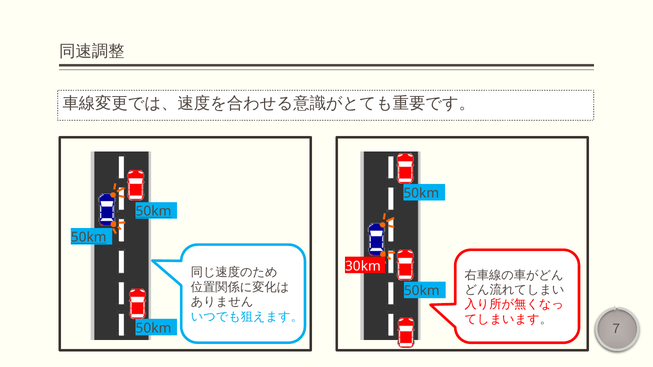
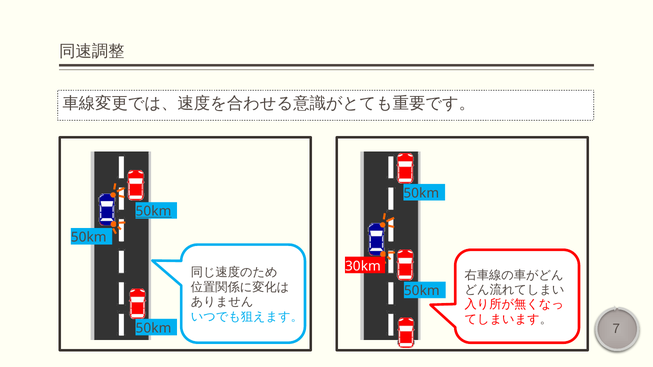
50km at (89, 238) underline: present -> none
